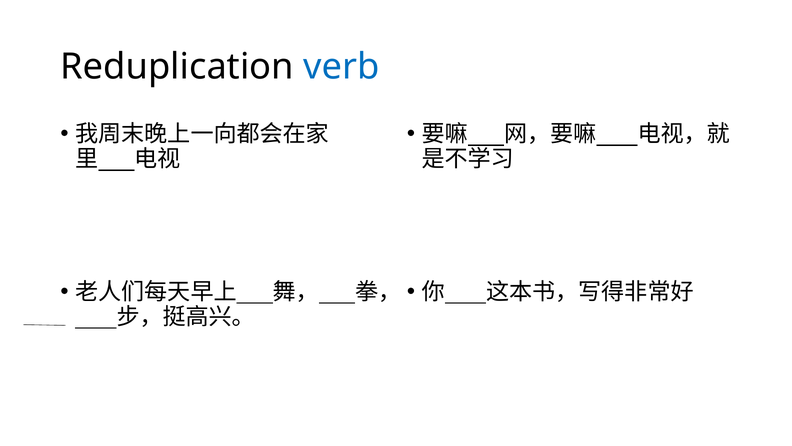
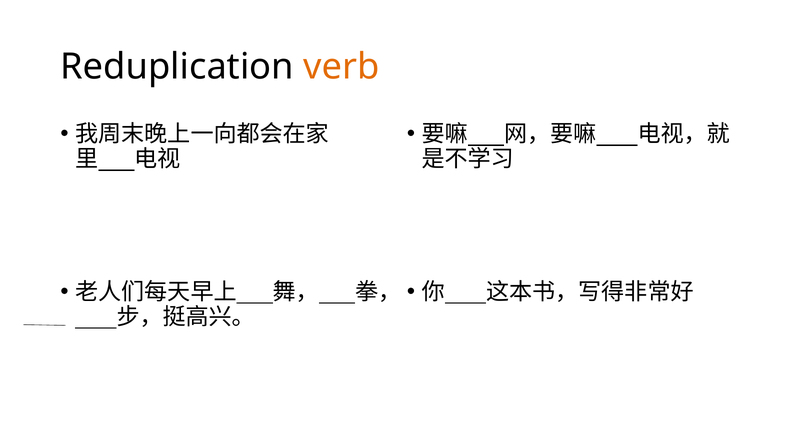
verb colour: blue -> orange
